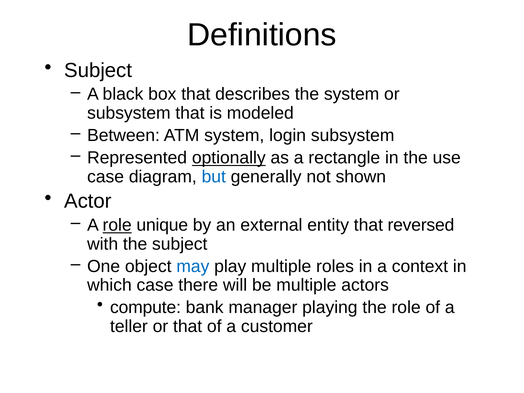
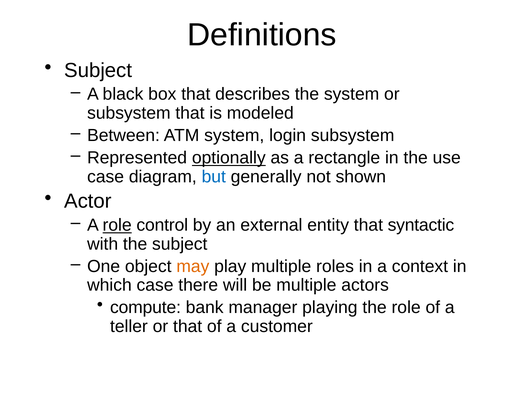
unique: unique -> control
reversed: reversed -> syntactic
may colour: blue -> orange
